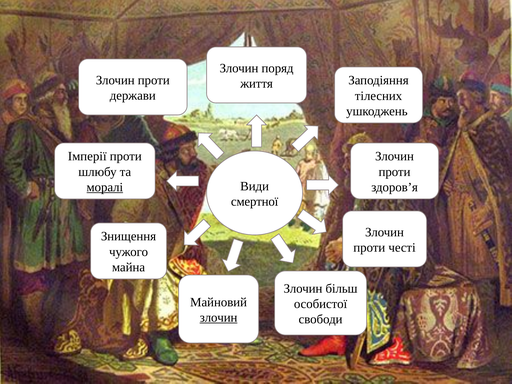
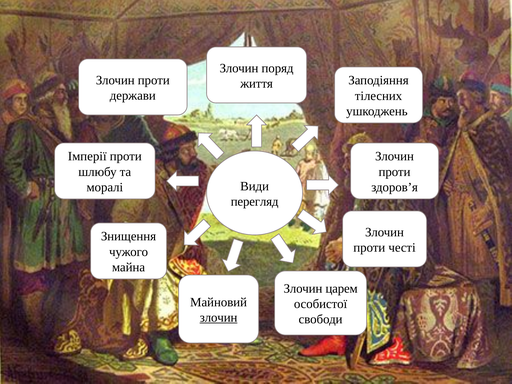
моралі underline: present -> none
смертної: смертної -> перегляд
більш: більш -> царем
